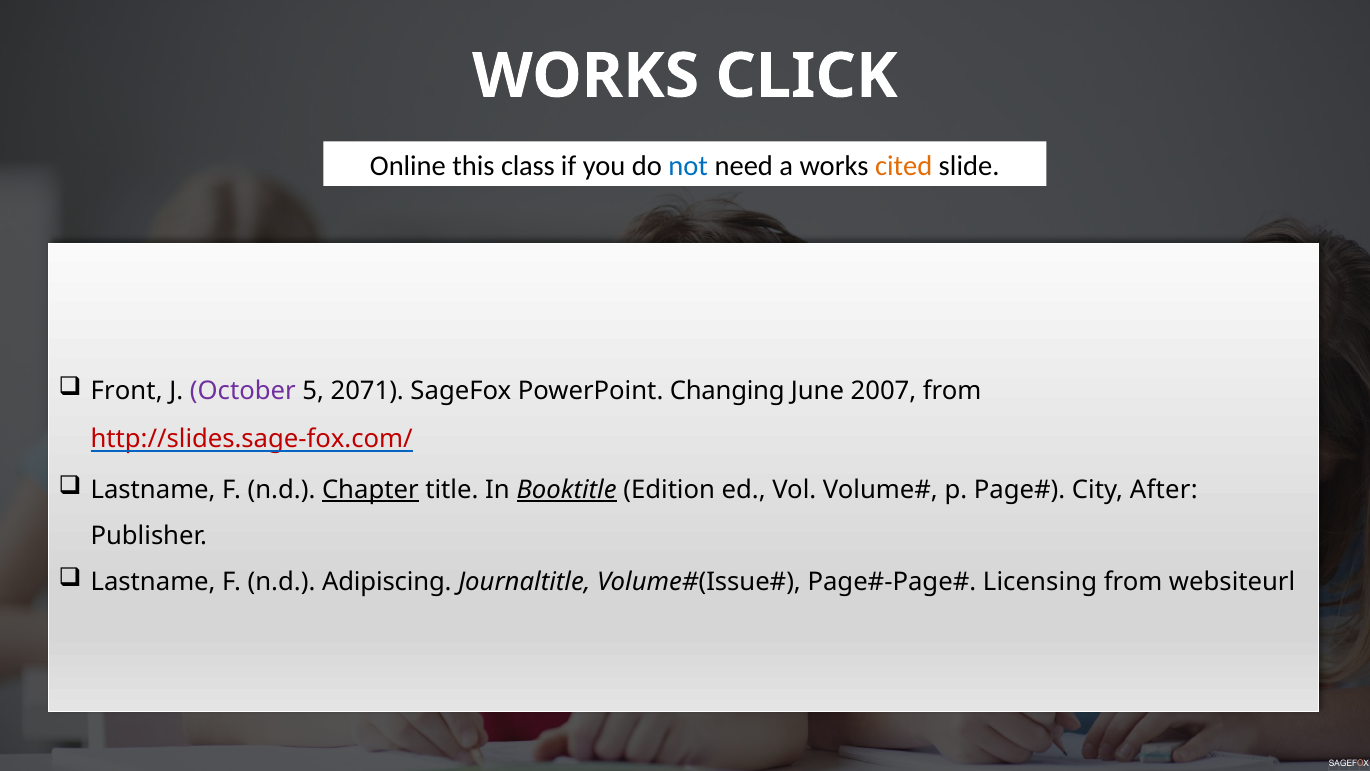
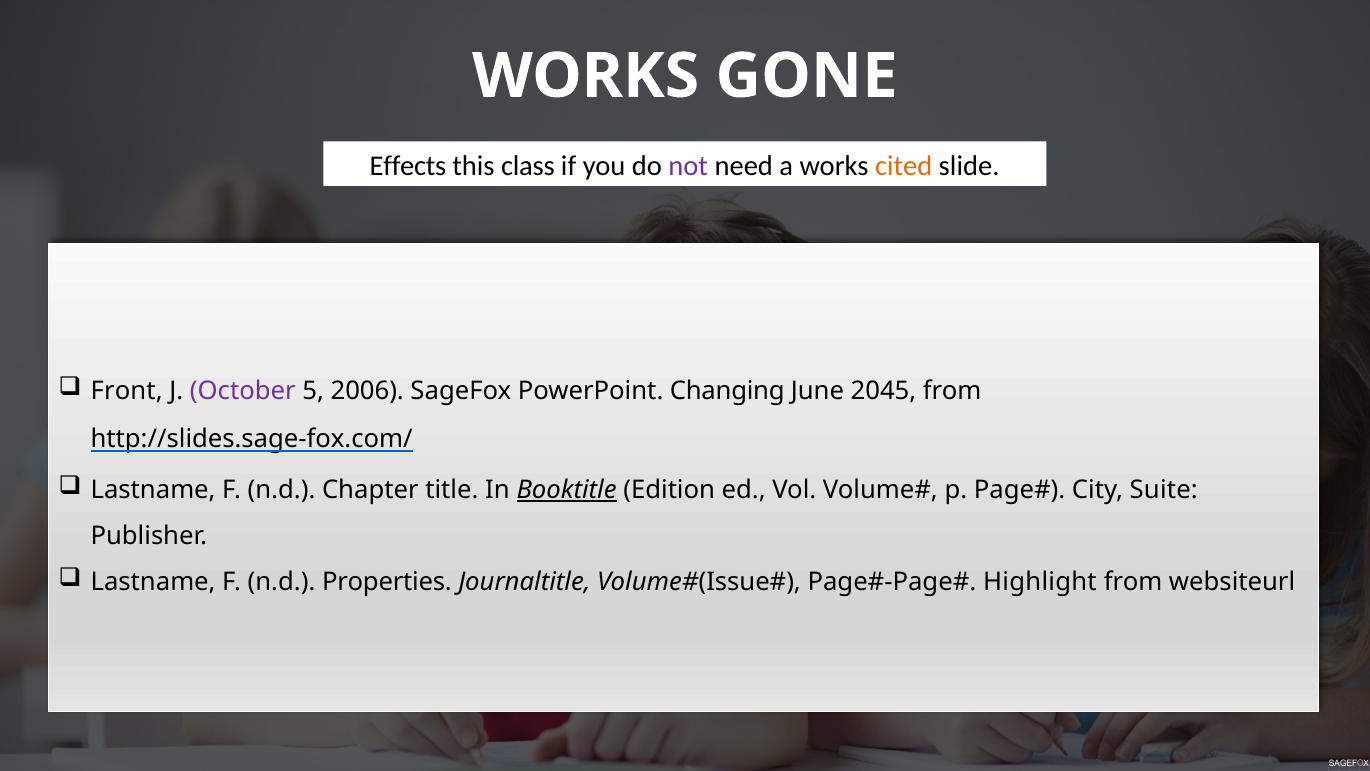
CLICK: CLICK -> GONE
Online: Online -> Effects
not colour: blue -> purple
2071: 2071 -> 2006
2007: 2007 -> 2045
http://slides.sage-fox.com/ colour: red -> black
Chapter underline: present -> none
After: After -> Suite
Adipiscing: Adipiscing -> Properties
Licensing: Licensing -> Highlight
